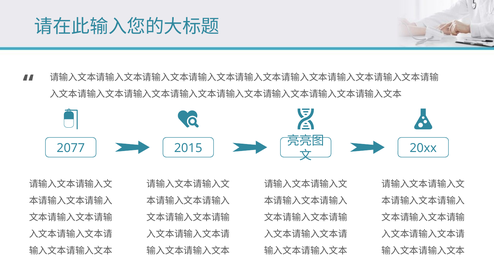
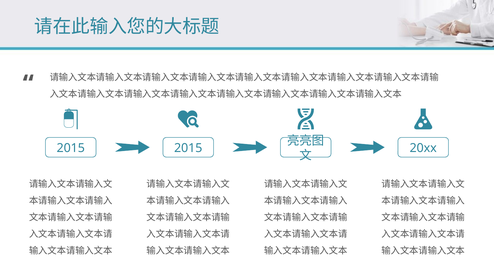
2077 at (71, 148): 2077 -> 2015
